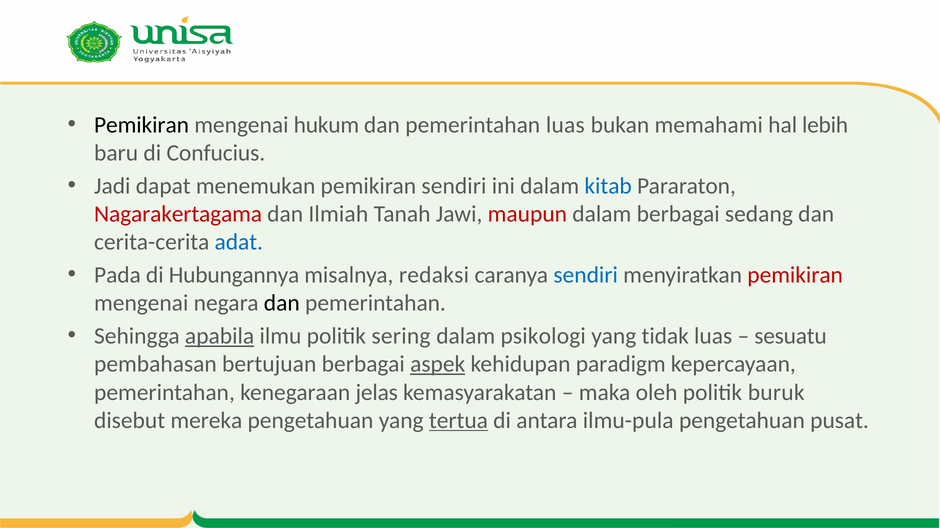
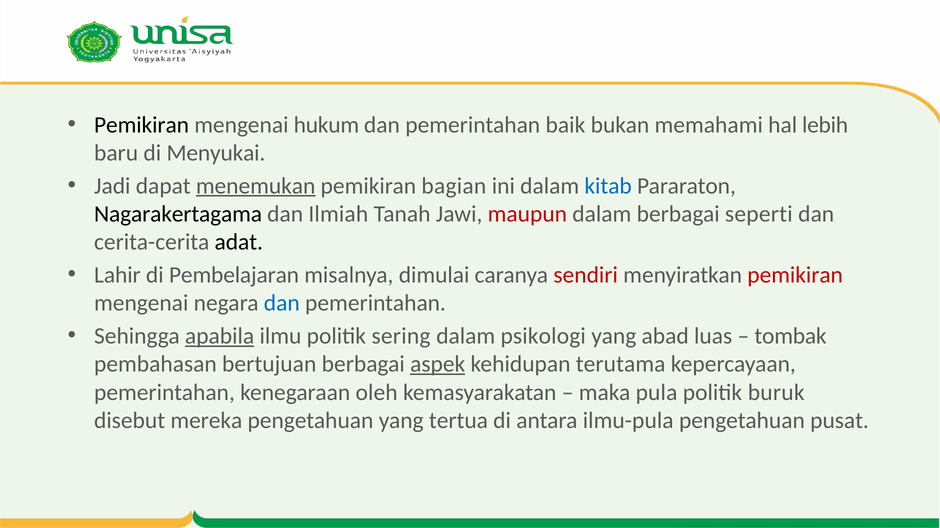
pemerintahan luas: luas -> baik
Confucius: Confucius -> Menyukai
menemukan underline: none -> present
pemikiran sendiri: sendiri -> bagian
Nagarakertagama colour: red -> black
sedang: sedang -> seperti
adat colour: blue -> black
Pada: Pada -> Lahir
Hubungannya: Hubungannya -> Pembelajaran
redaksi: redaksi -> dimulai
sendiri at (586, 275) colour: blue -> red
dan at (282, 304) colour: black -> blue
tidak: tidak -> abad
sesuatu: sesuatu -> tombak
paradigm: paradigm -> terutama
jelas: jelas -> oleh
oleh: oleh -> pula
tertua underline: present -> none
